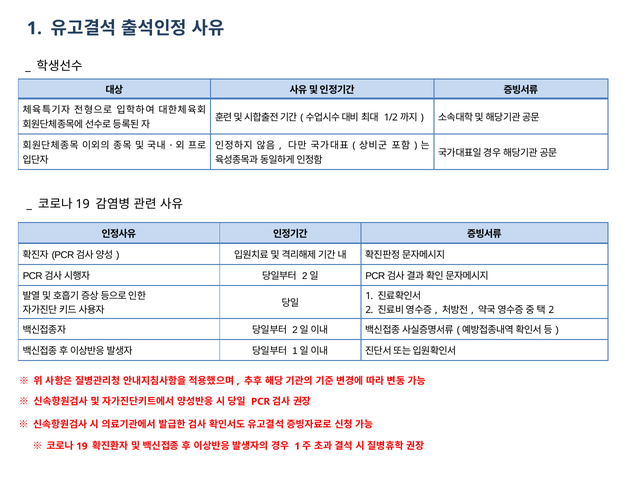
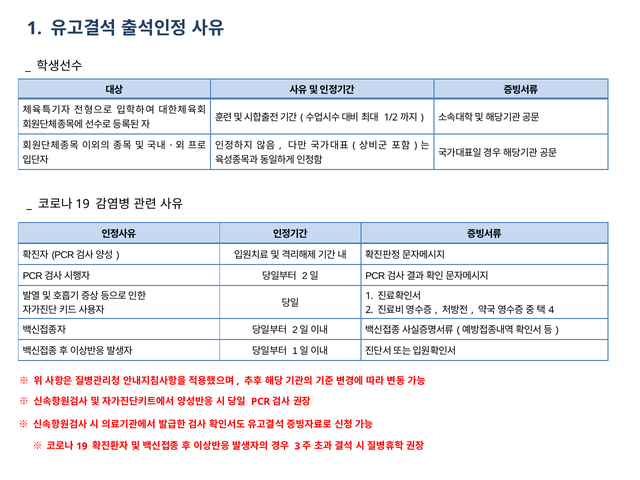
2 at (551, 310): 2 -> 4
1 at (297, 446): 1 -> 3
